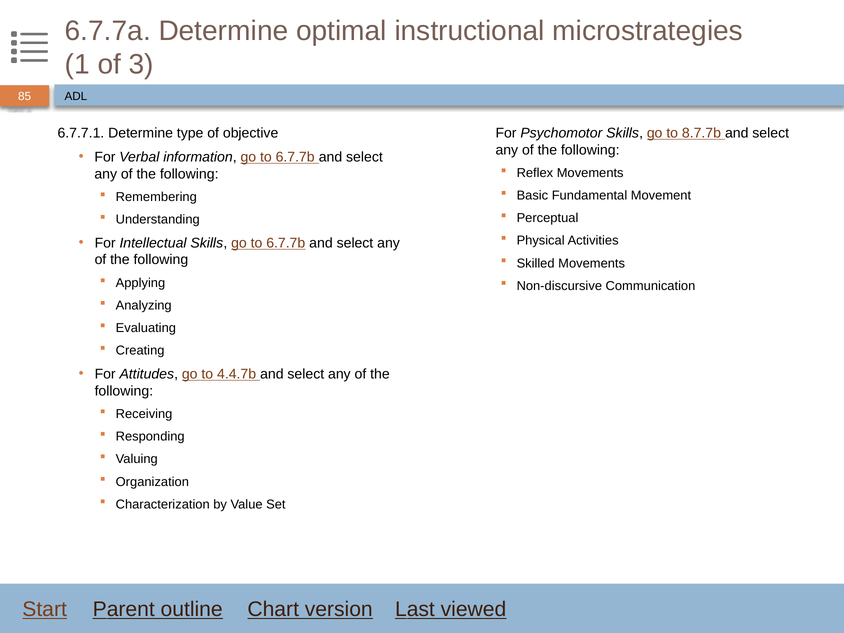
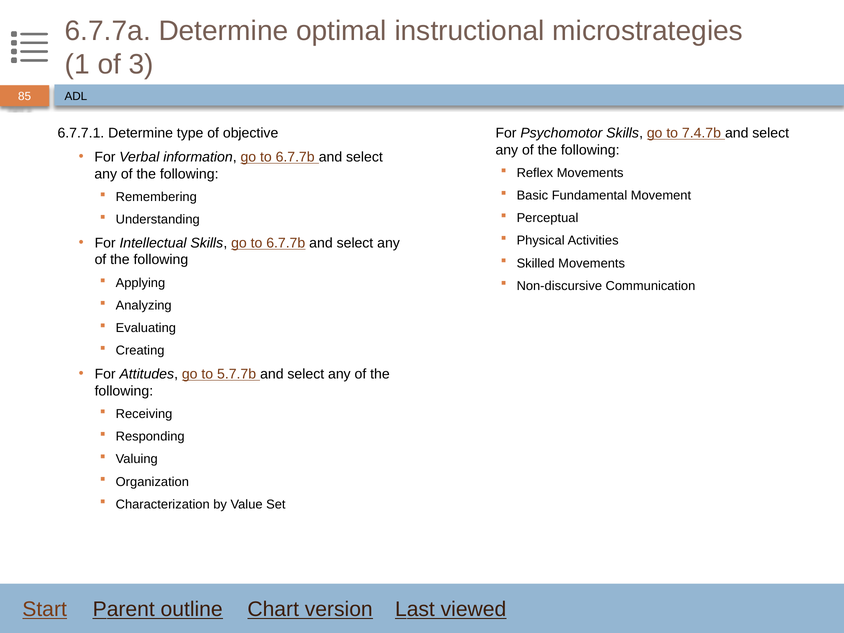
8.7.7b: 8.7.7b -> 7.4.7b
4.4.7b: 4.4.7b -> 5.7.7b
